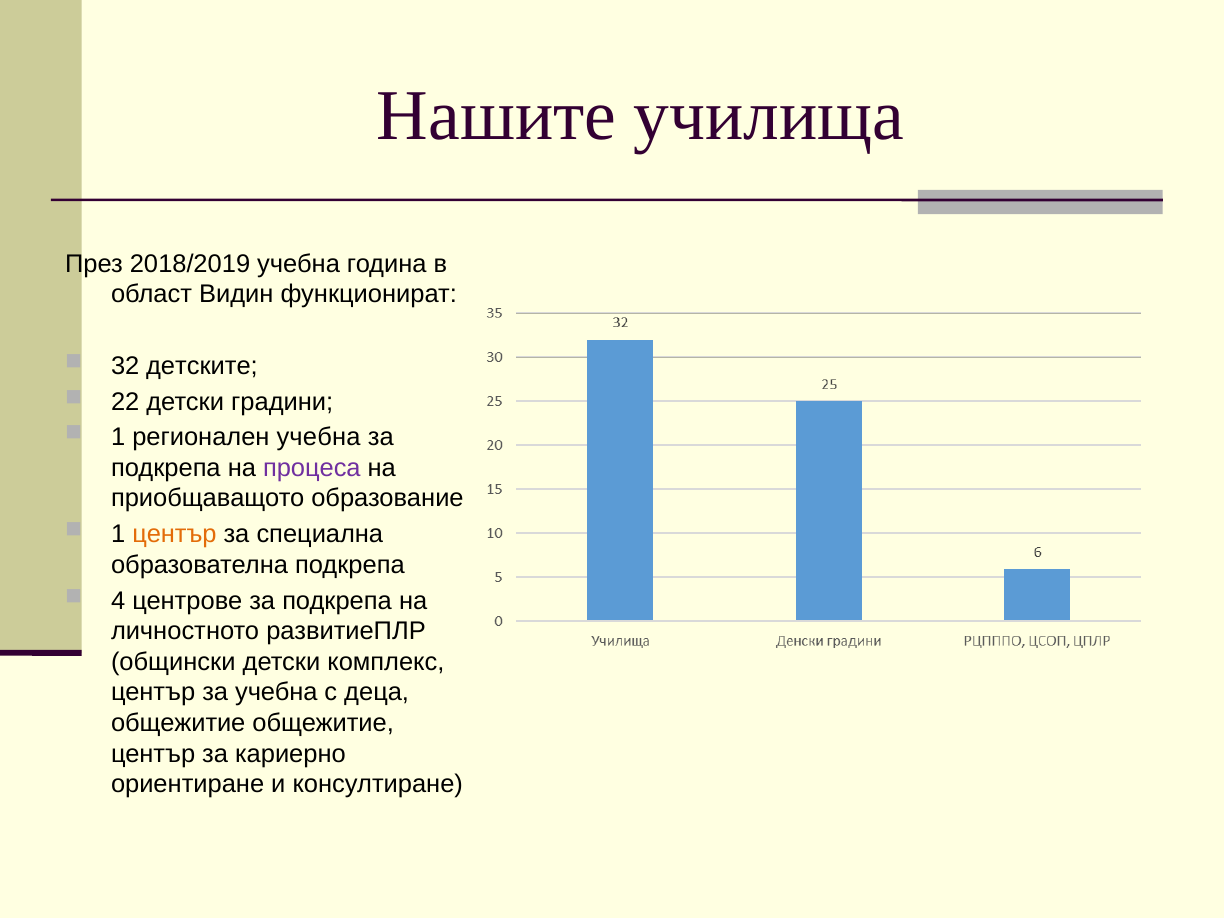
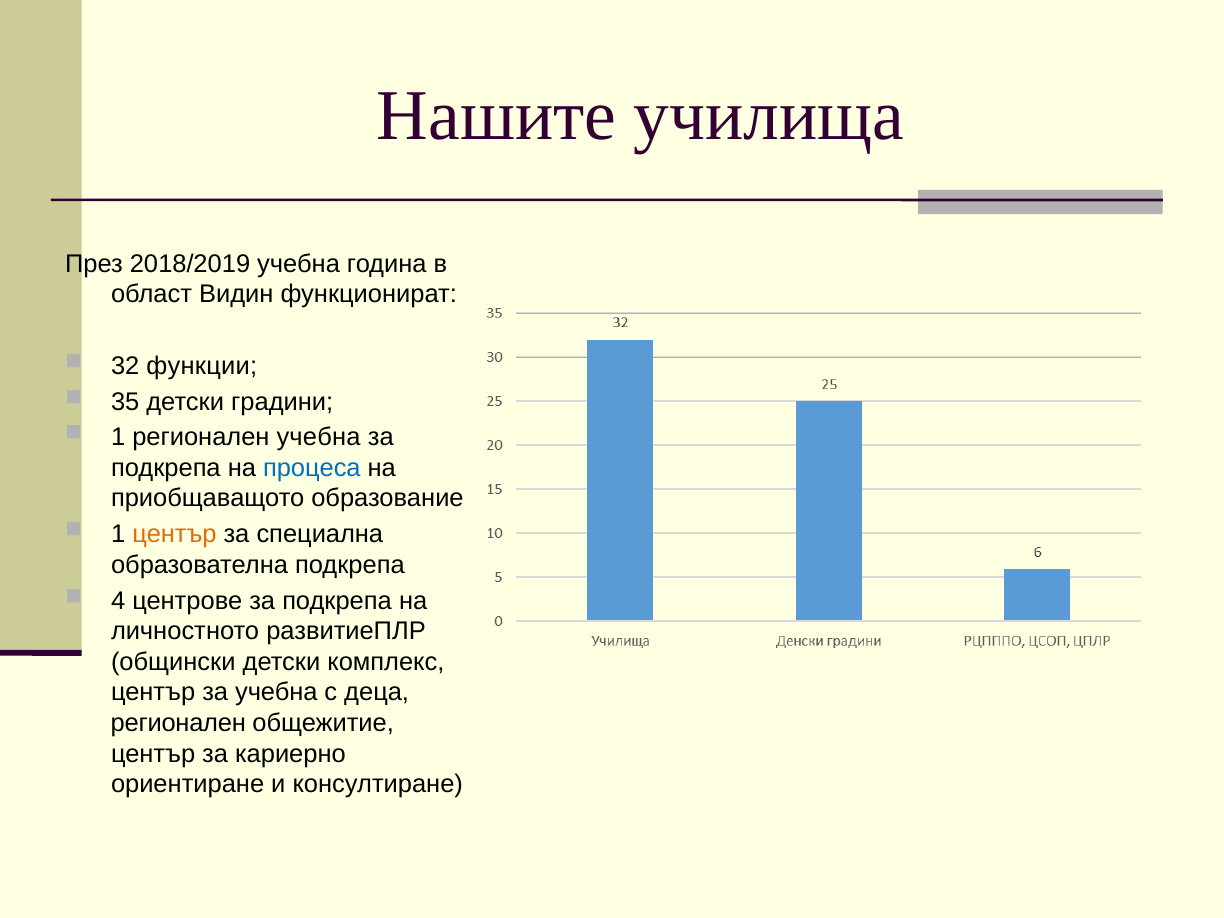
детските: детските -> функции
22: 22 -> 35
процеса colour: purple -> blue
общежитие at (178, 723): общежитие -> регионален
